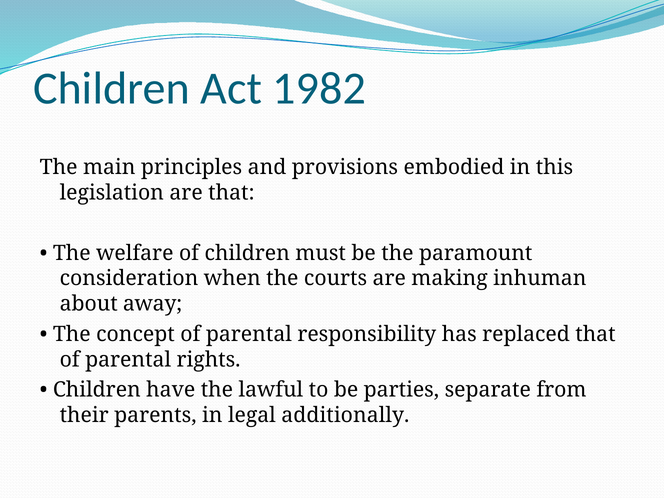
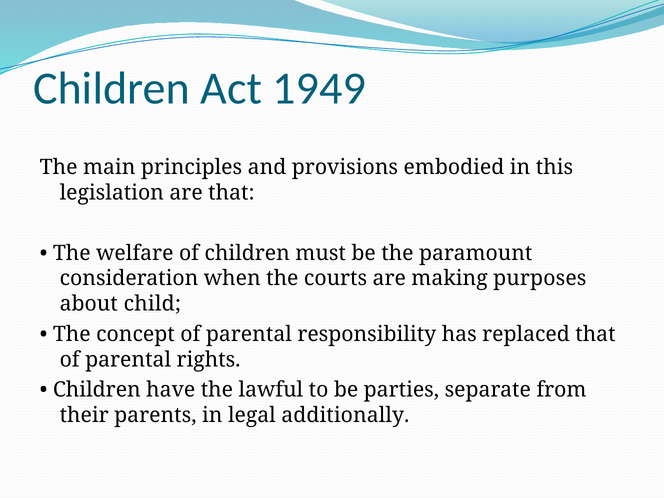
1982: 1982 -> 1949
inhuman: inhuman -> purposes
away: away -> child
